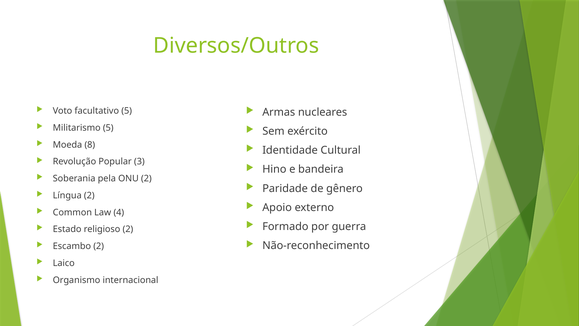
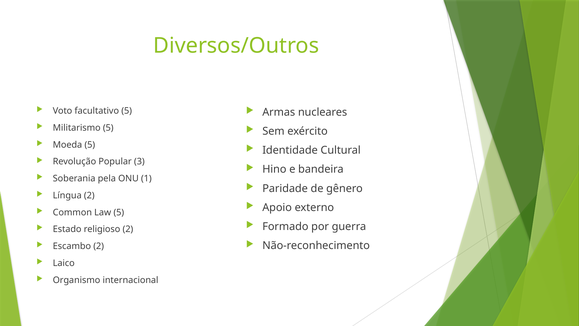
Moeda 8: 8 -> 5
ONU 2: 2 -> 1
Law 4: 4 -> 5
